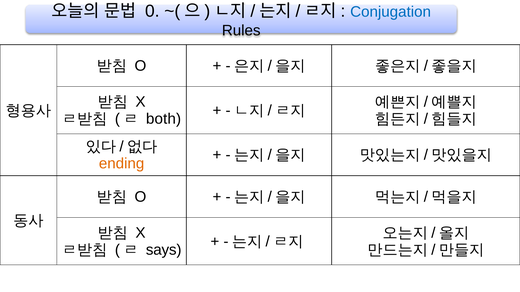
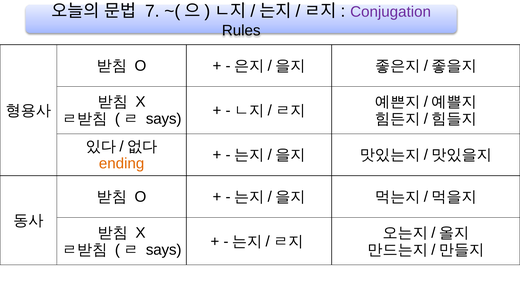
0: 0 -> 7
Conjugation colour: blue -> purple
both at (163, 119): both -> says
